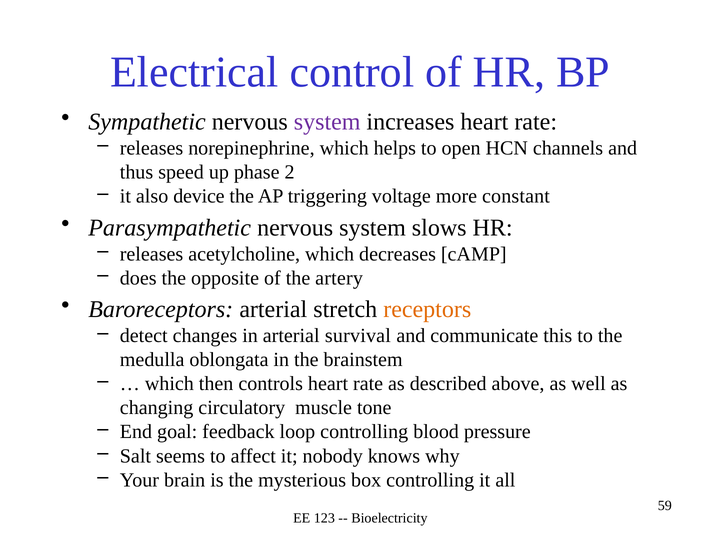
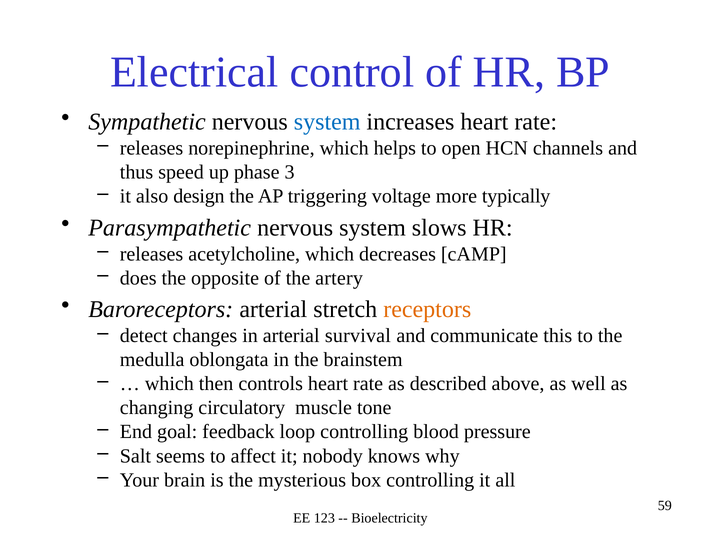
system at (327, 122) colour: purple -> blue
2: 2 -> 3
device: device -> design
constant: constant -> typically
